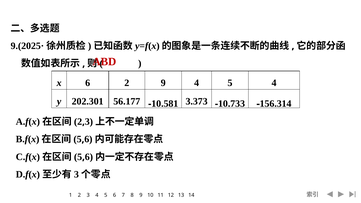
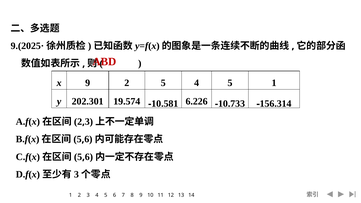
x 6: 6 -> 9
2 9: 9 -> 5
5 4: 4 -> 1
56.177: 56.177 -> 19.574
3.373: 3.373 -> 6.226
